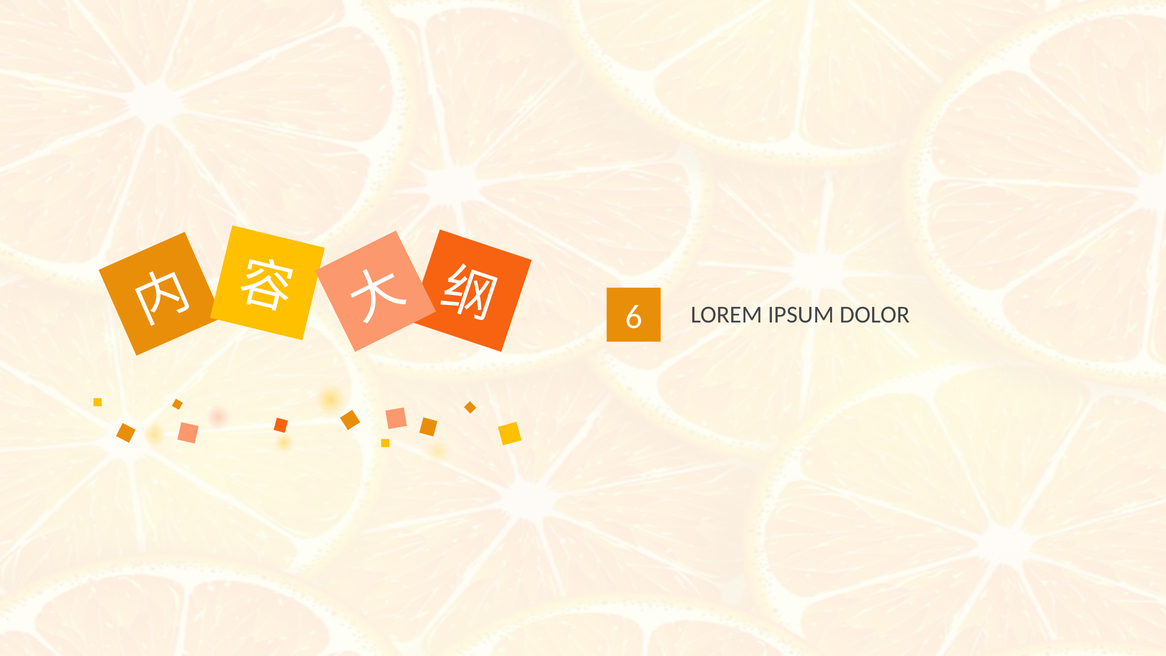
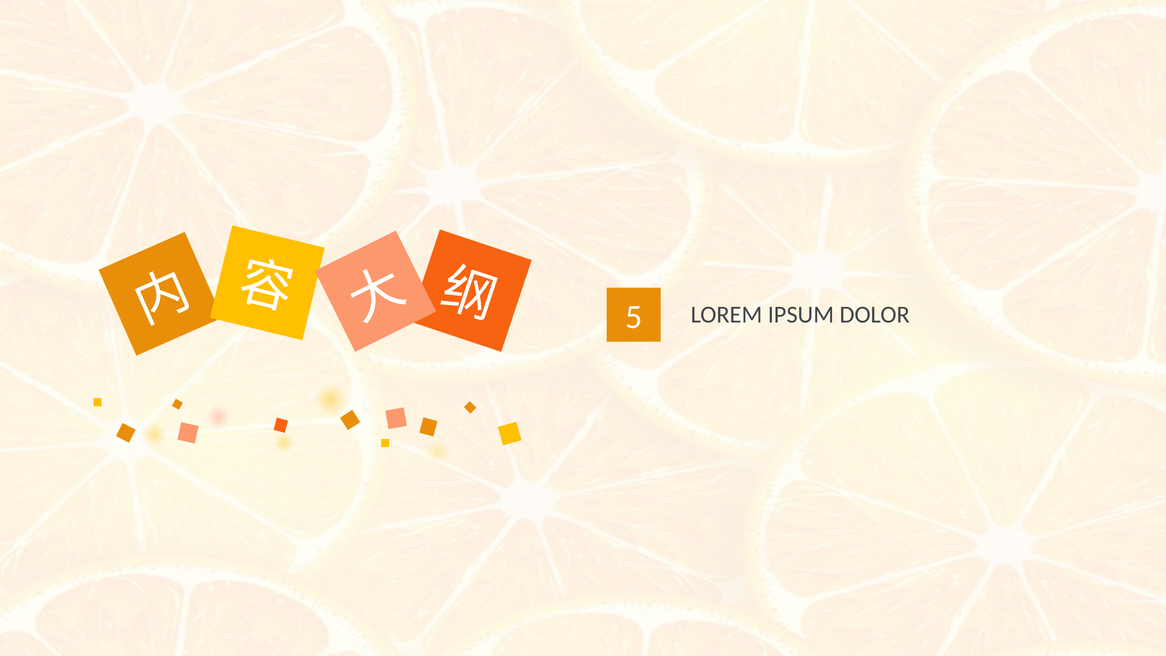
6: 6 -> 5
